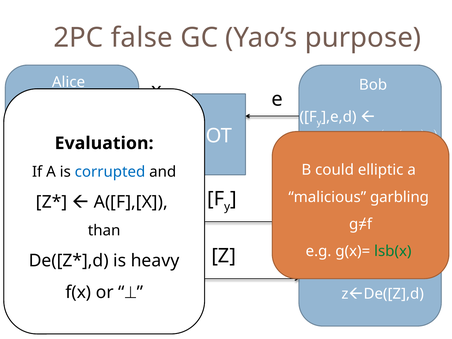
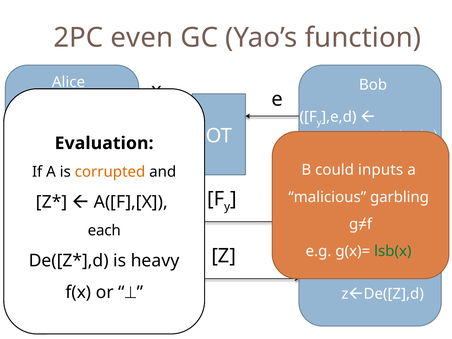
false: false -> even
purpose: purpose -> function
elliptic: elliptic -> inputs
corrupted colour: blue -> orange
than: than -> each
